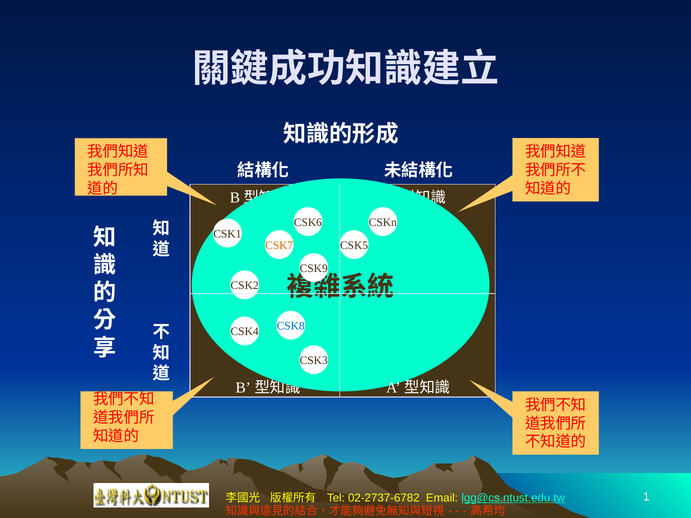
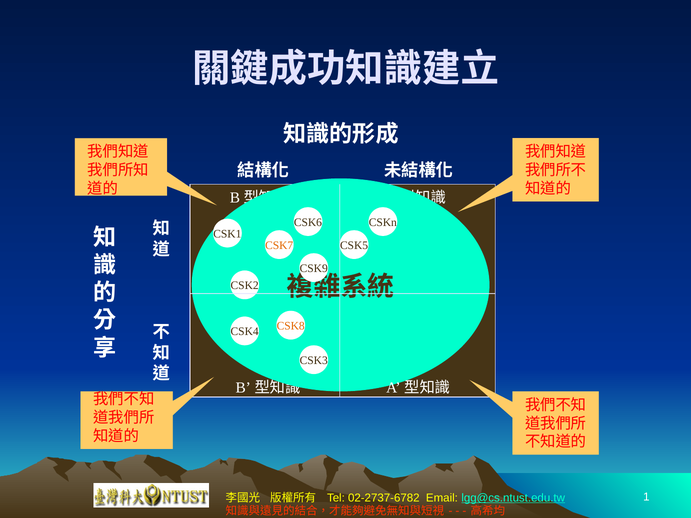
CSK8 colour: blue -> orange
